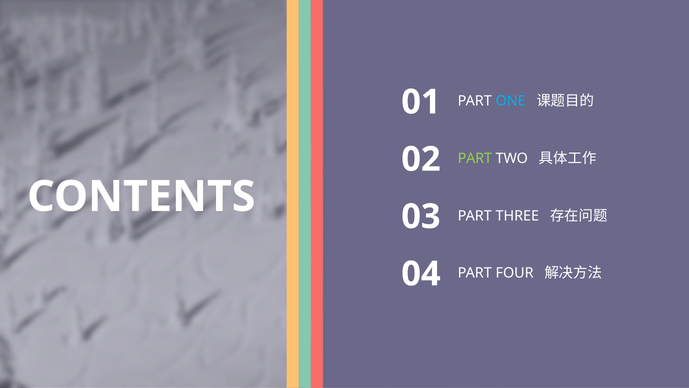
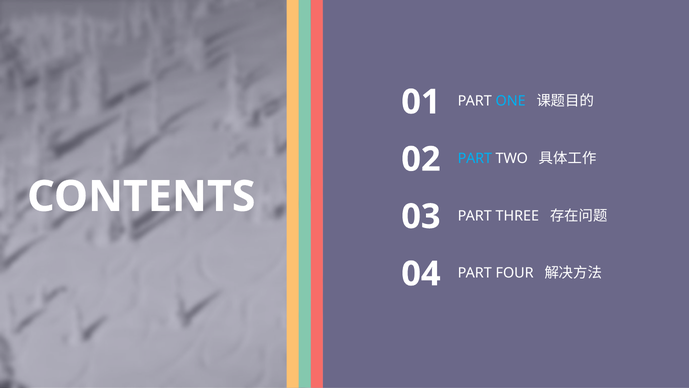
PART at (475, 158) colour: light green -> light blue
